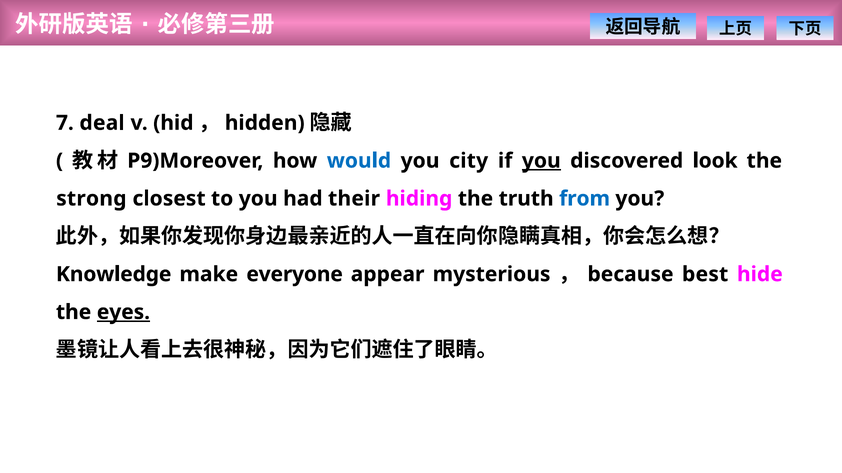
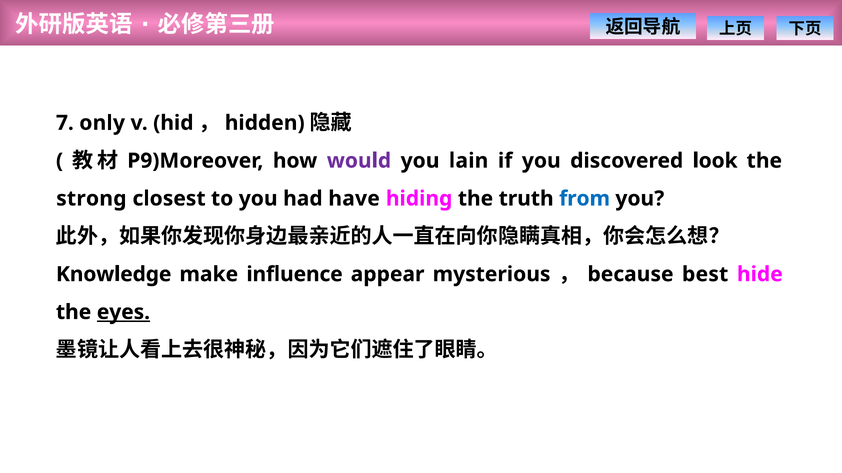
deal: deal -> only
would colour: blue -> purple
city: city -> lain
you at (541, 161) underline: present -> none
their: their -> have
everyone: everyone -> influence
